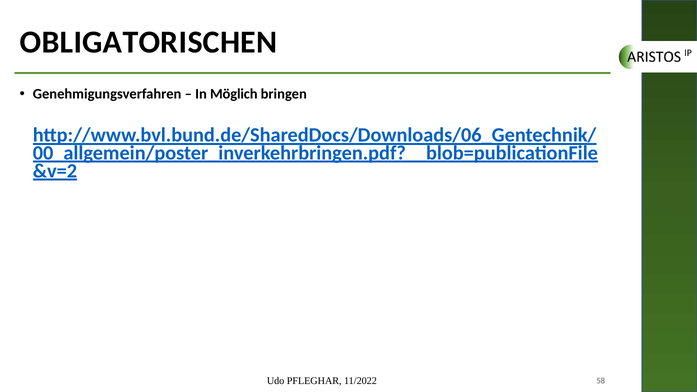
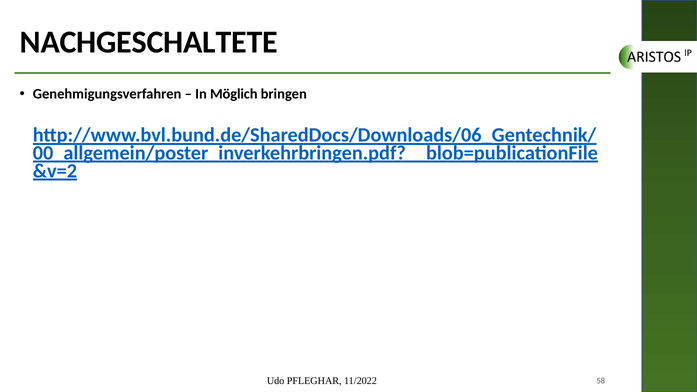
OBLIGATORISCHEN: OBLIGATORISCHEN -> NACHGESCHALTETE
